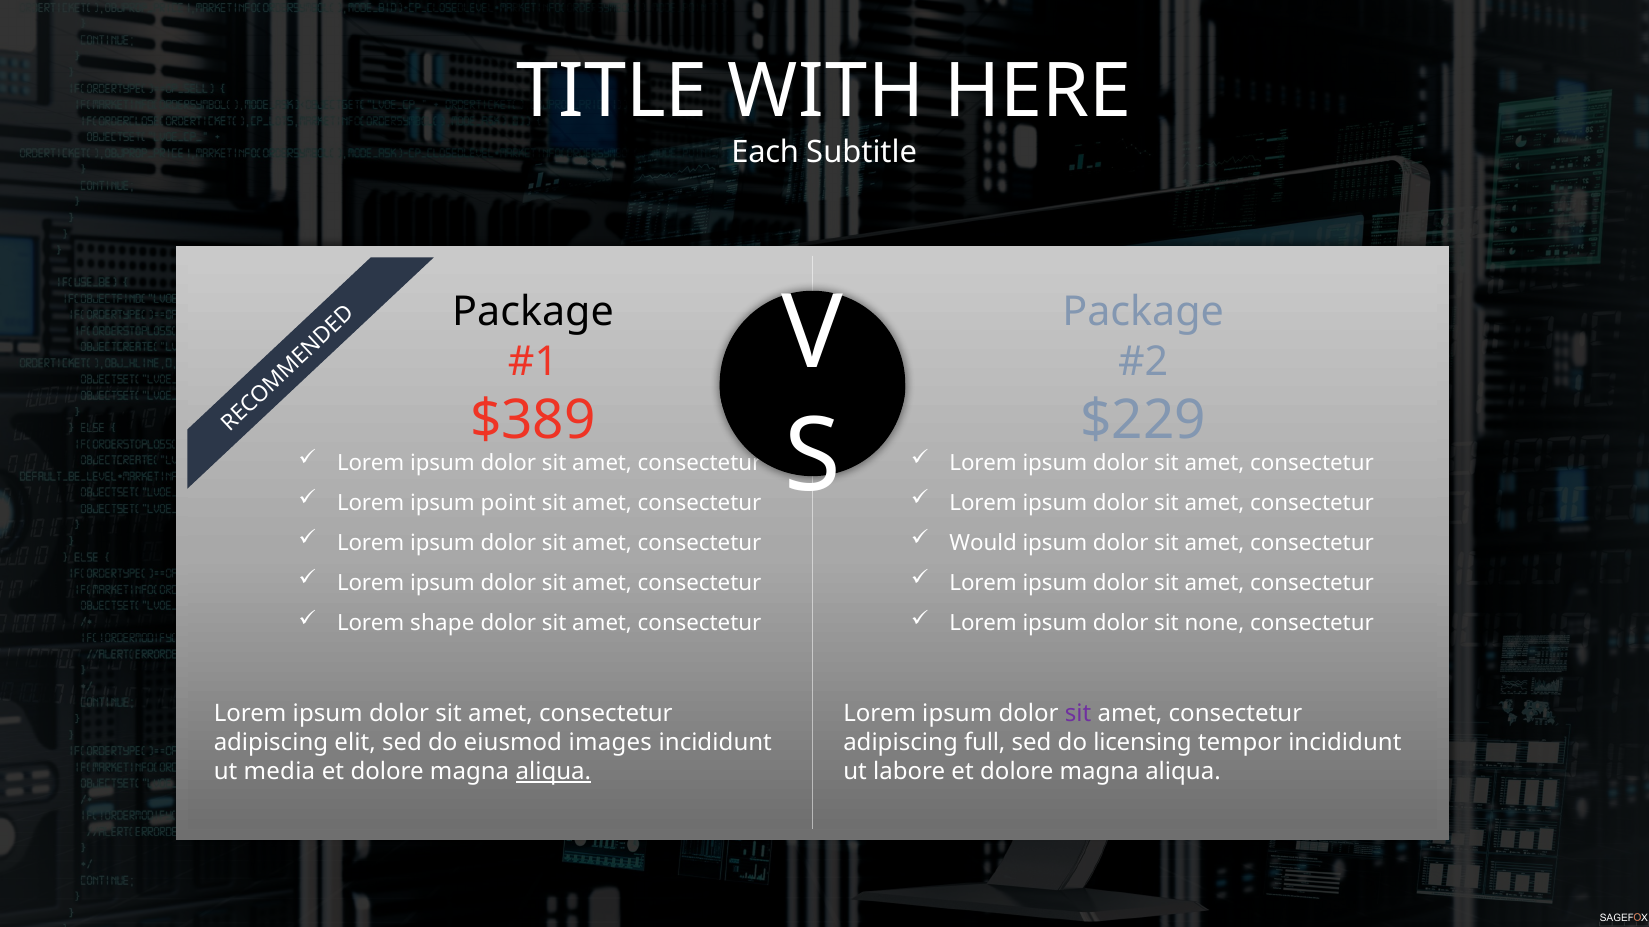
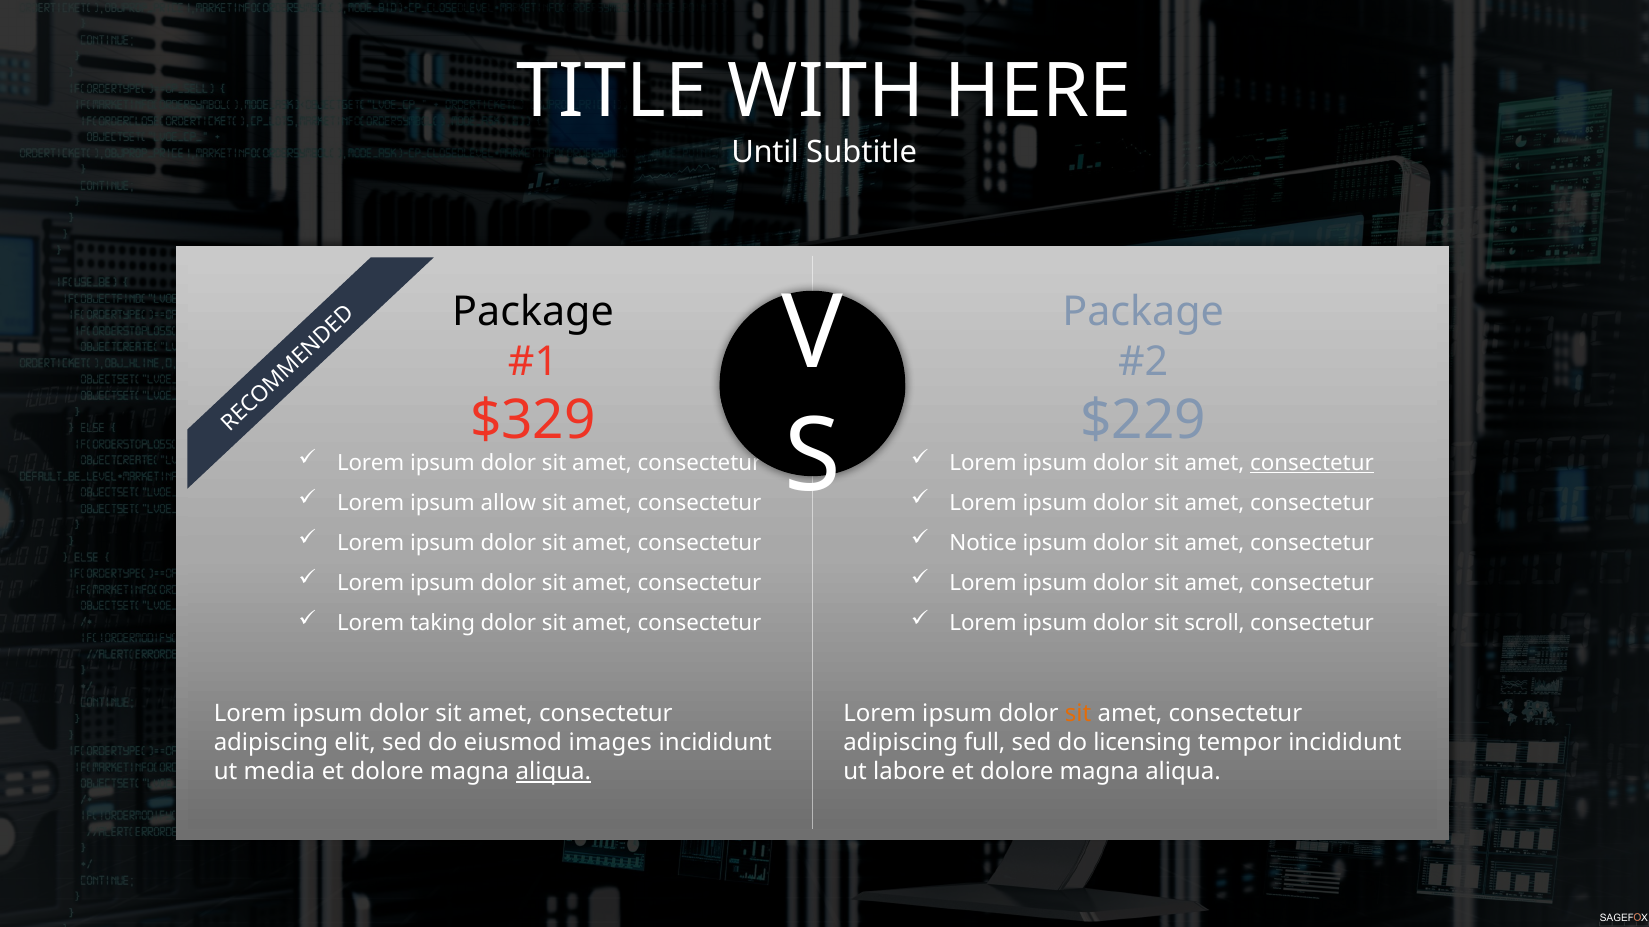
Each: Each -> Until
$389: $389 -> $329
consectetur at (1312, 463) underline: none -> present
point: point -> allow
Would: Would -> Notice
shape: shape -> taking
none: none -> scroll
sit at (1078, 714) colour: purple -> orange
